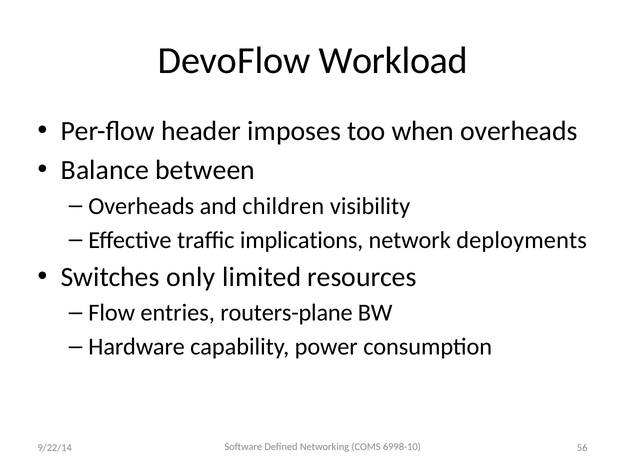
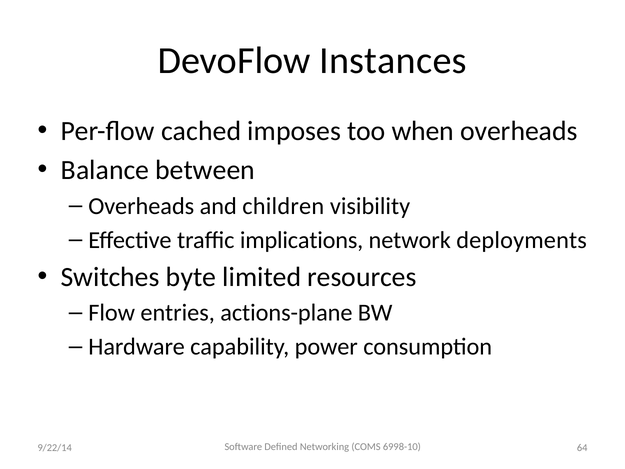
Workload: Workload -> Instances
header: header -> cached
only: only -> byte
routers-plane: routers-plane -> actions-plane
56: 56 -> 64
